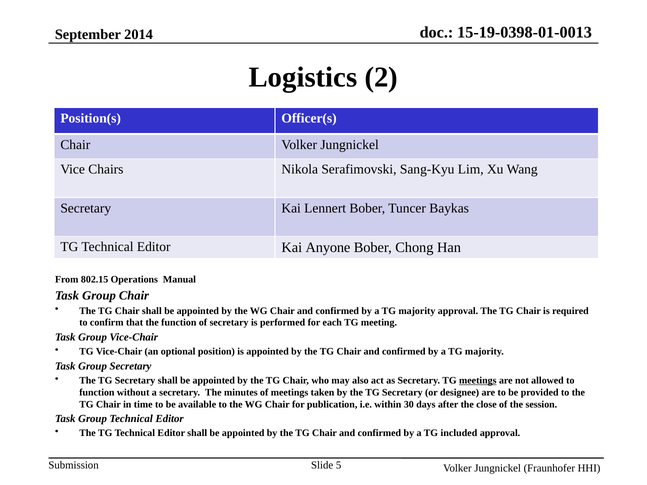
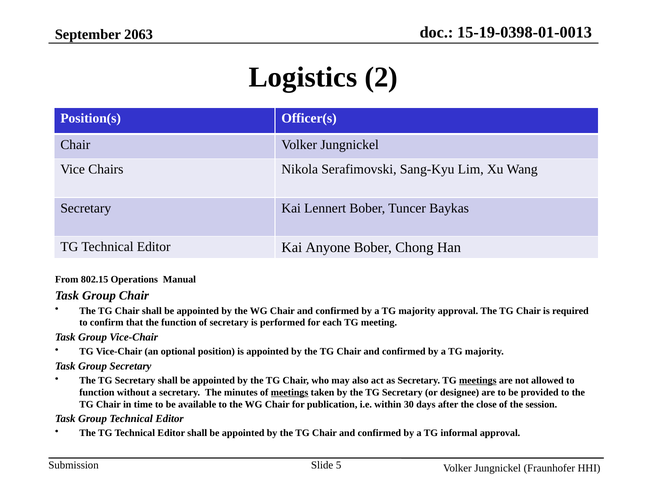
2014: 2014 -> 2063
meetings at (290, 393) underline: none -> present
included: included -> informal
